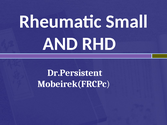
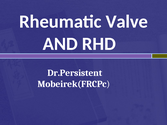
Small: Small -> Valve
